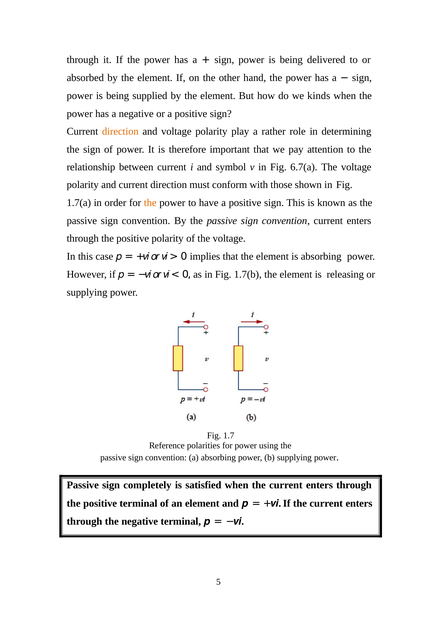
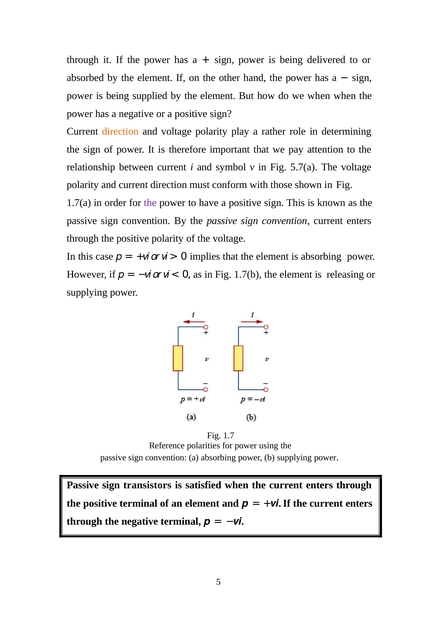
we kinds: kinds -> when
6.7(a: 6.7(a -> 5.7(a
the at (150, 203) colour: orange -> purple
completely: completely -> transistors
